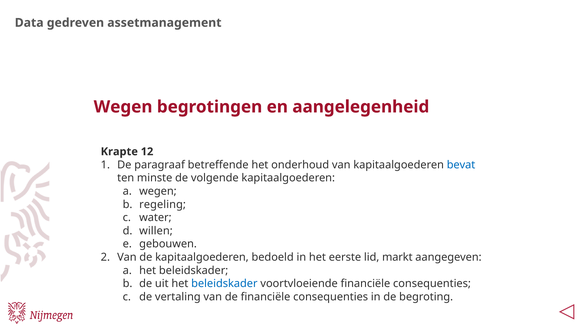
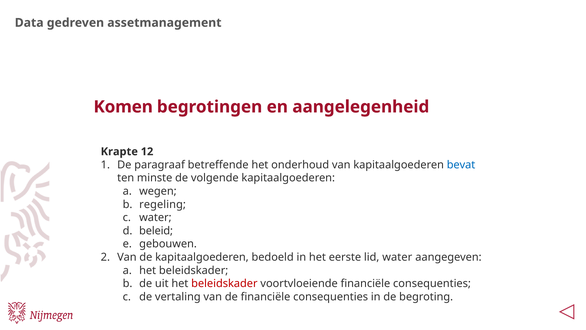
Wegen at (123, 107): Wegen -> Komen
willen: willen -> beleid
lid markt: markt -> water
beleidskader at (224, 283) colour: blue -> red
